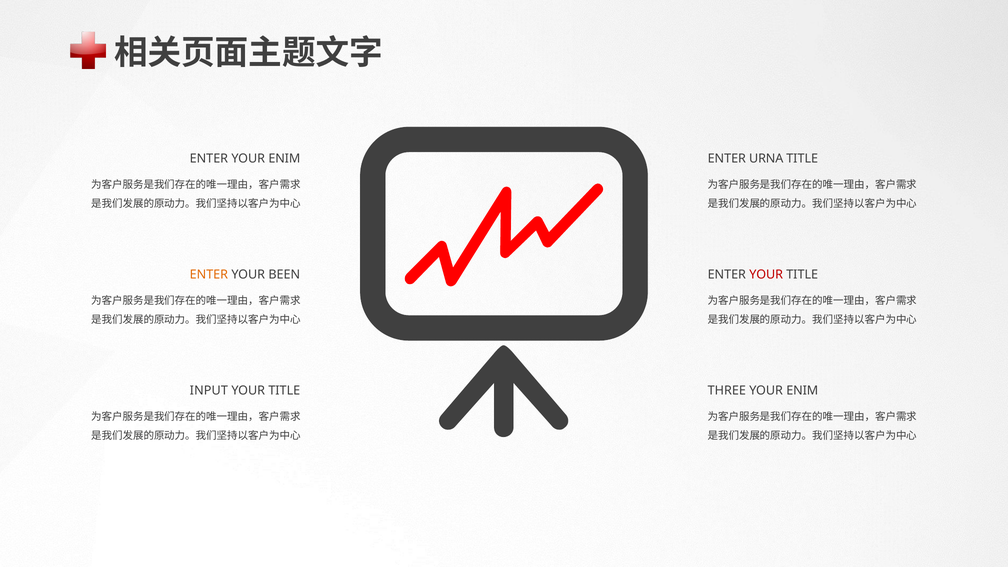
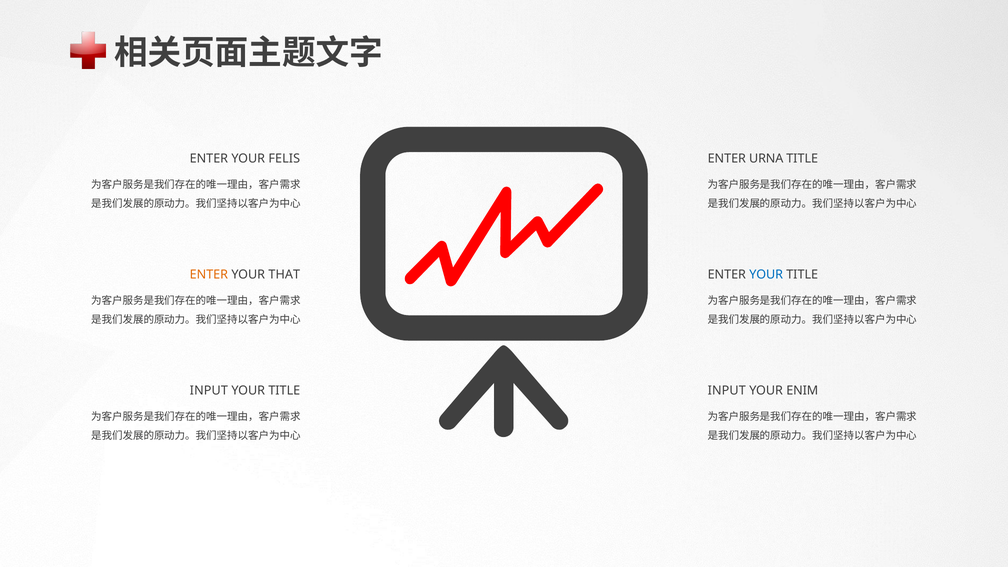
ENTER YOUR ENIM: ENIM -> FELIS
BEEN: BEEN -> THAT
YOUR at (766, 274) colour: red -> blue
THREE at (727, 391): THREE -> INPUT
